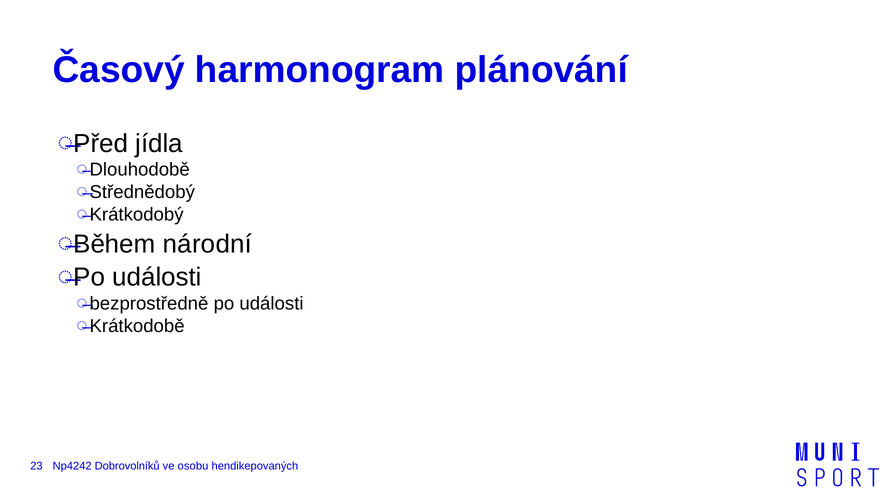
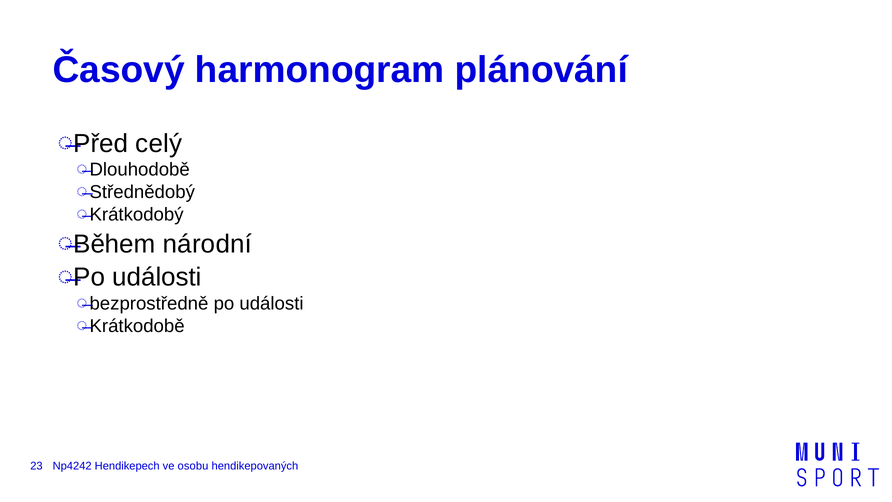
jídla: jídla -> celý
Dobrovolníků: Dobrovolníků -> Hendikepech
